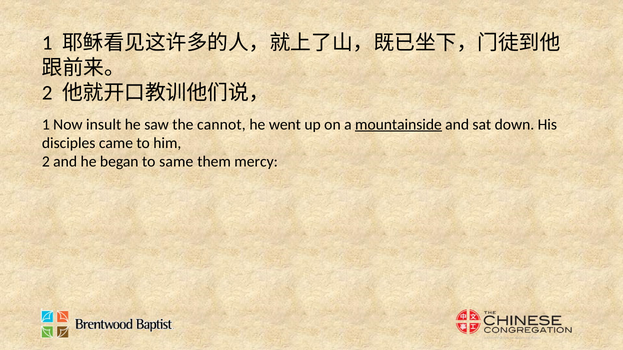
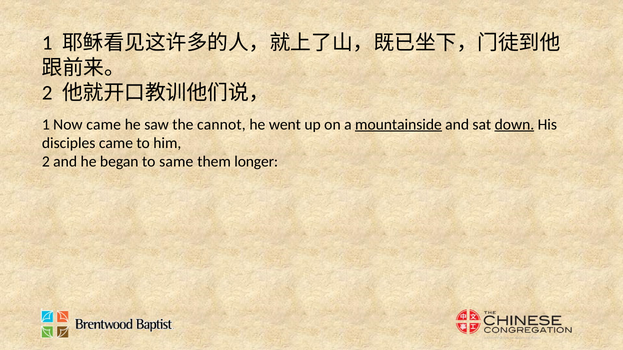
Now insult: insult -> came
down underline: none -> present
mercy: mercy -> longer
